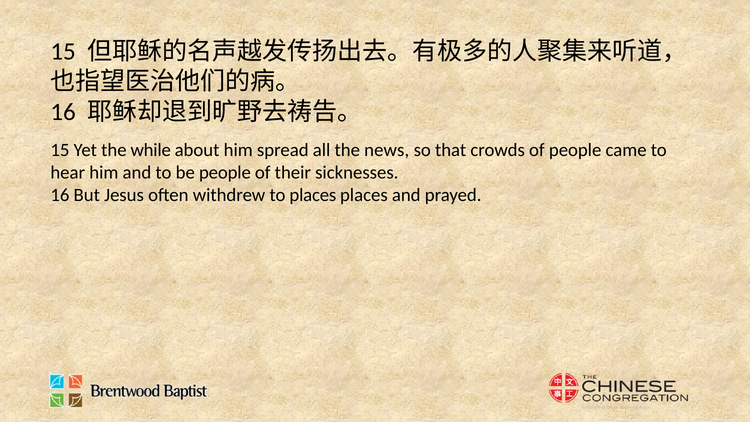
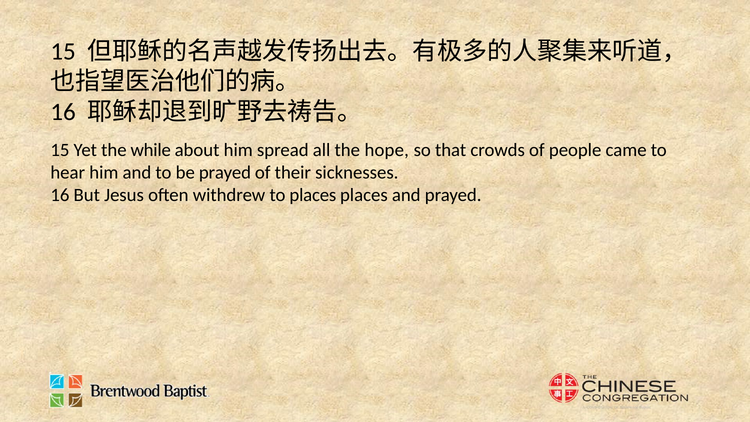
news: news -> hope
be people: people -> prayed
